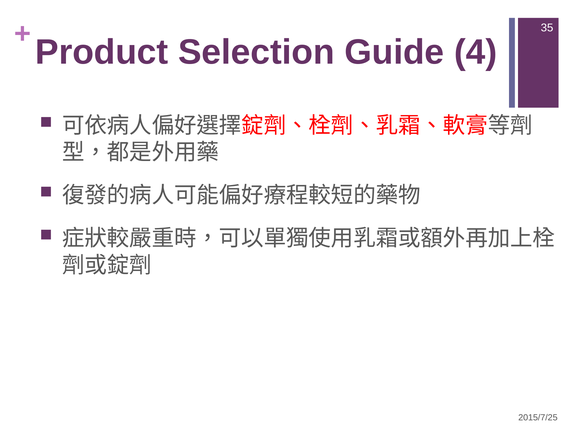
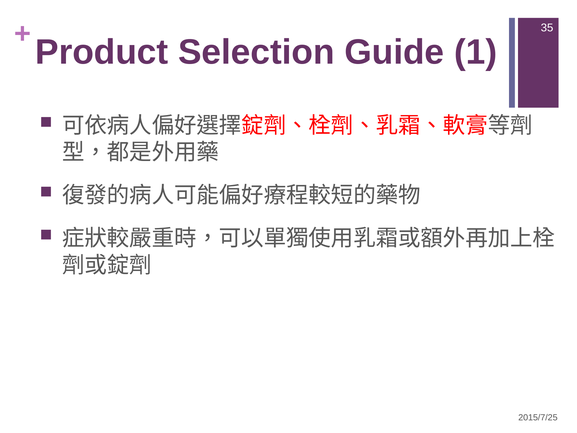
4: 4 -> 1
